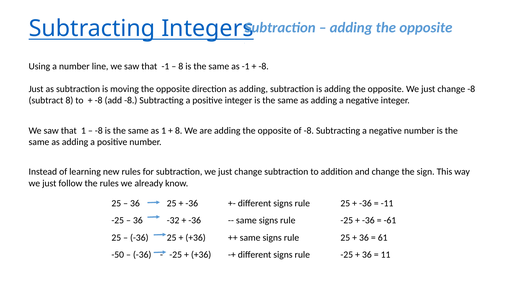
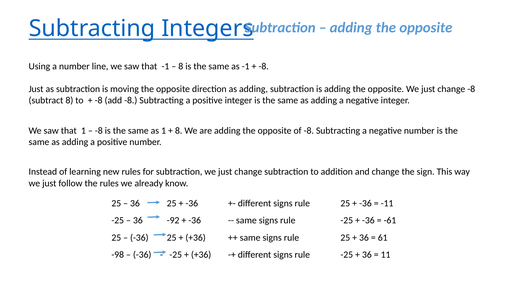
-32: -32 -> -92
-50: -50 -> -98
